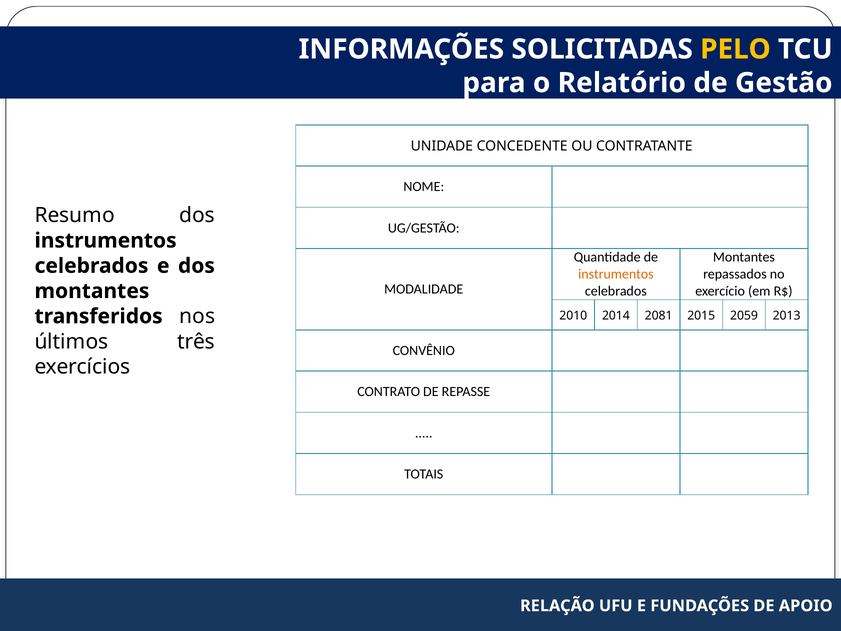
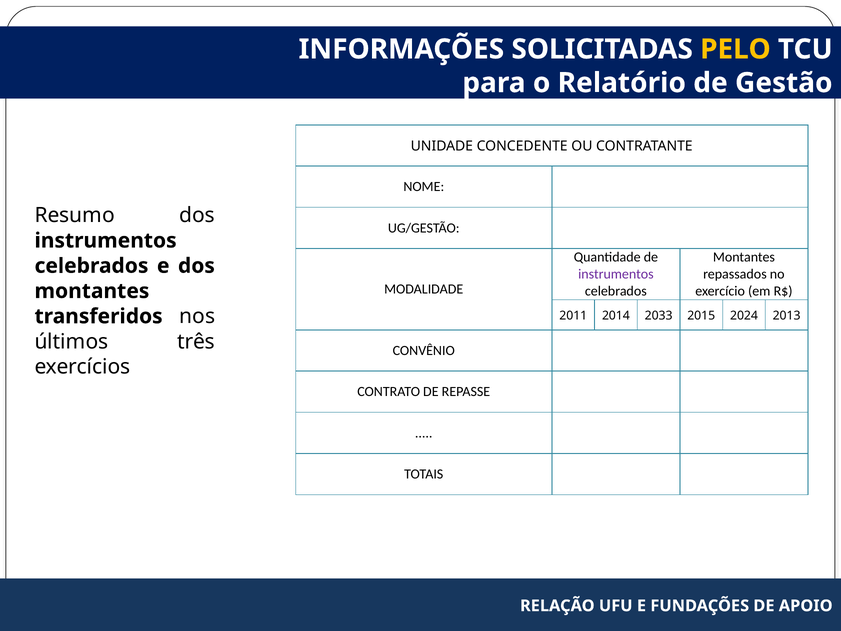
instrumentos at (616, 274) colour: orange -> purple
2010: 2010 -> 2011
2081: 2081 -> 2033
2059: 2059 -> 2024
